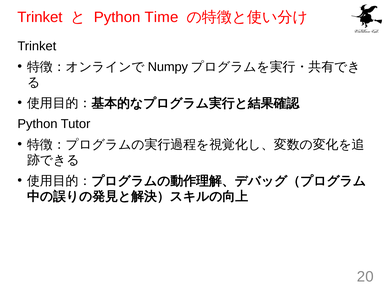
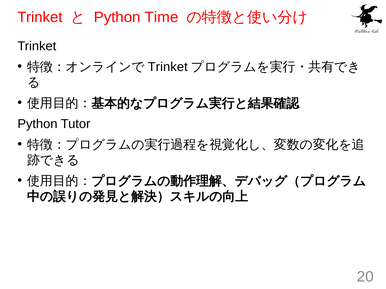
Numpy at (168, 67): Numpy -> Trinket
